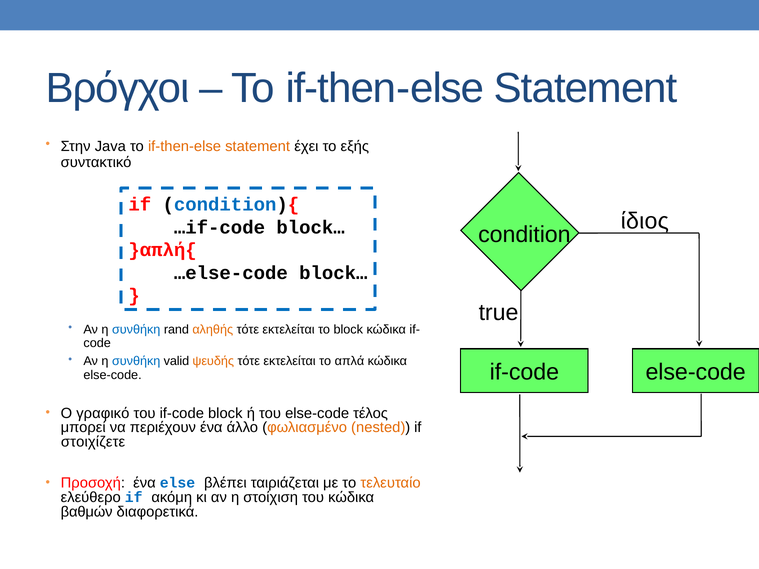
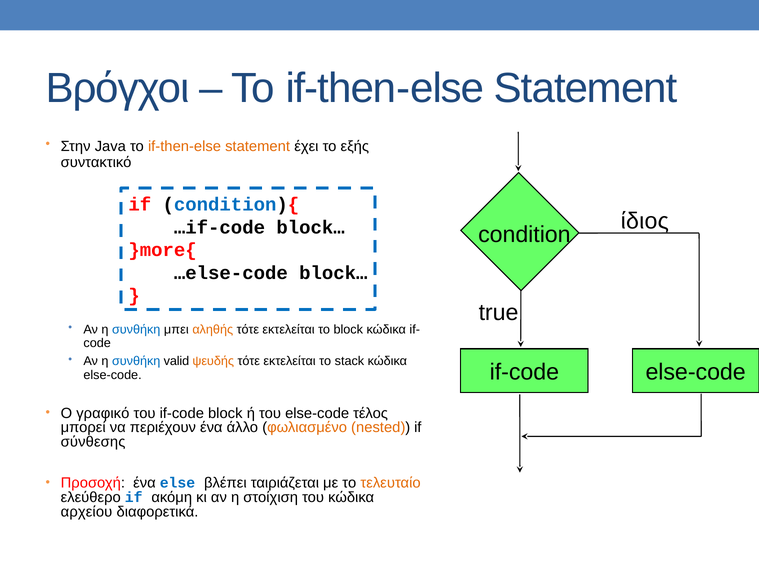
}απλή{: }απλή{ -> }more{
rand: rand -> μπει
απλά: απλά -> stack
στοιχίζετε: στοιχίζετε -> σύνθεσης
βαθμών: βαθμών -> αρχείου
